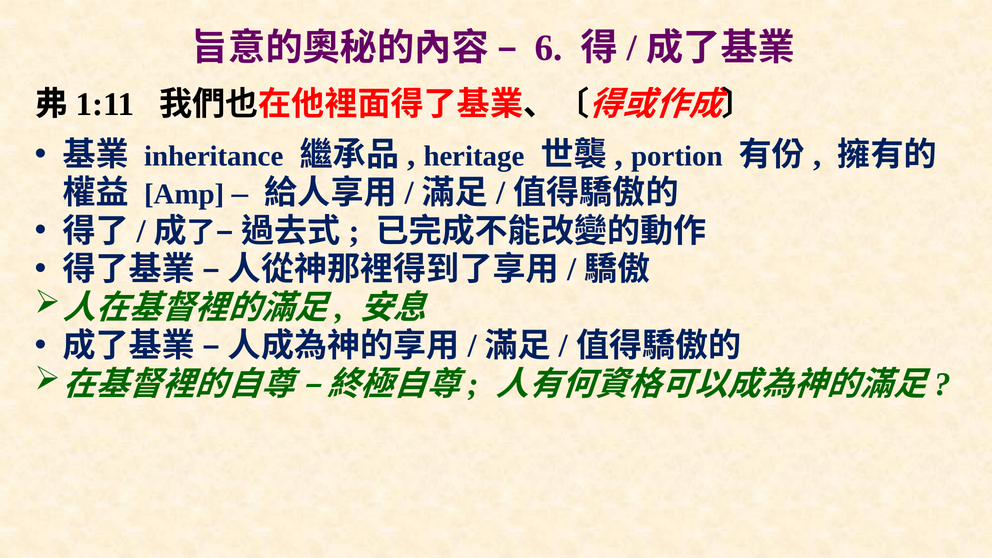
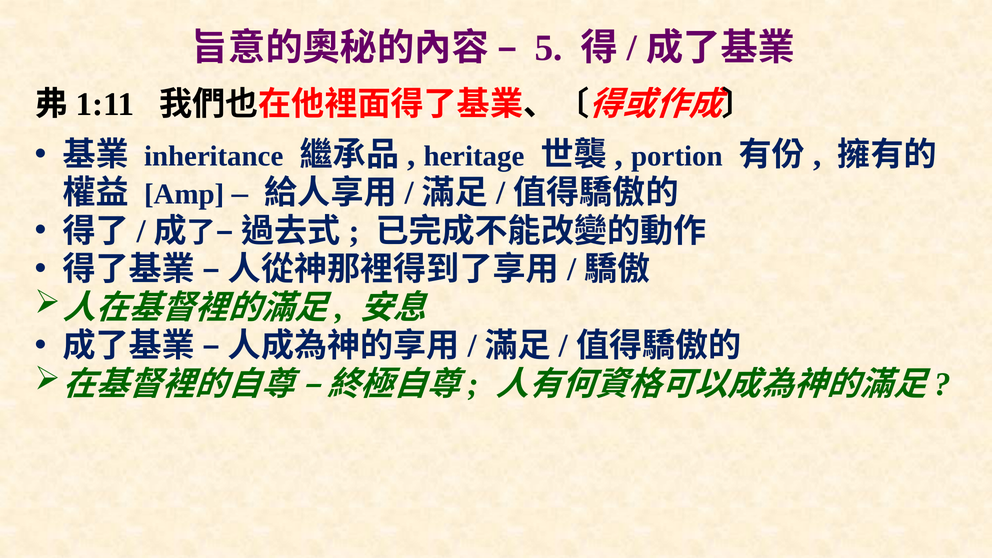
6: 6 -> 5
